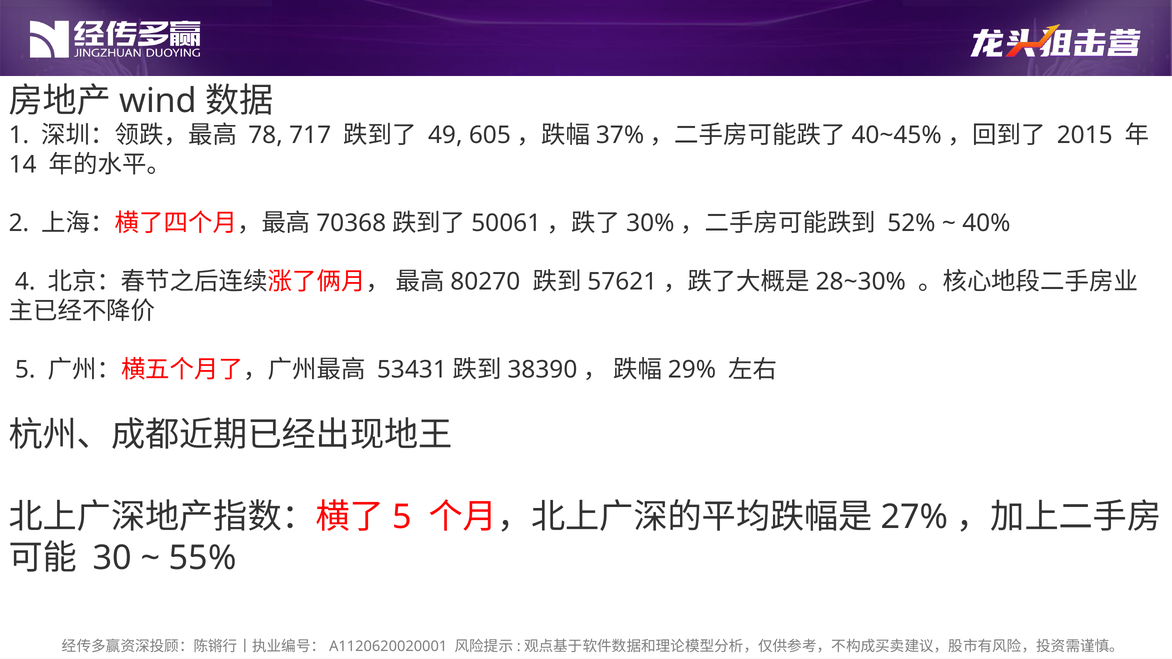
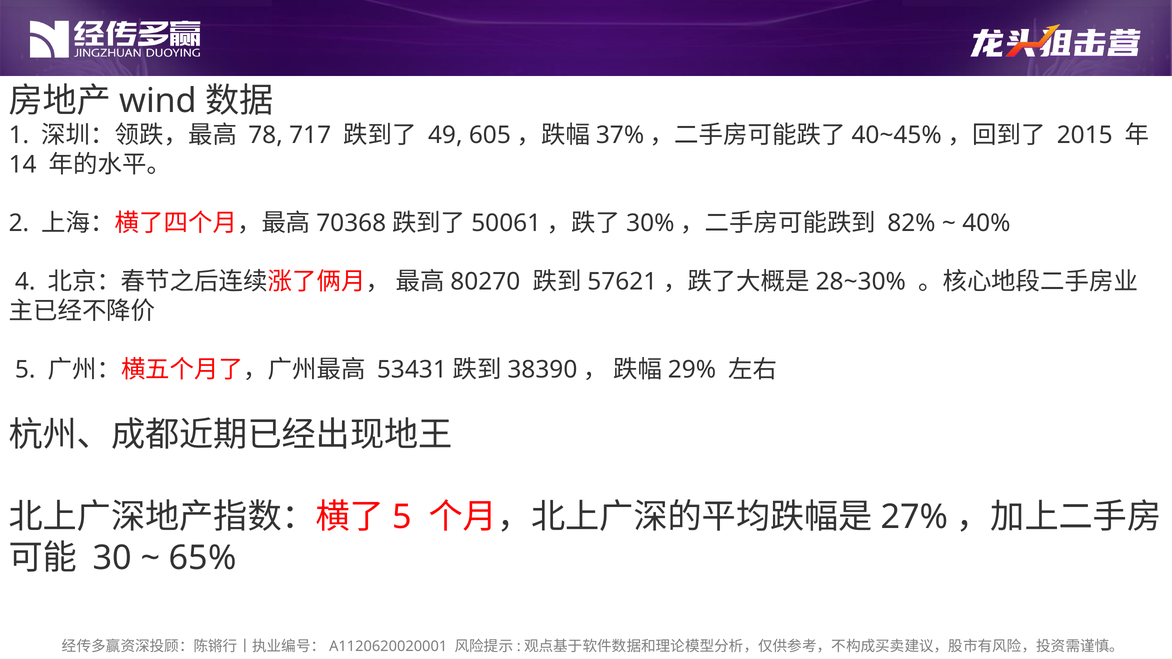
52%: 52% -> 82%
55%: 55% -> 65%
